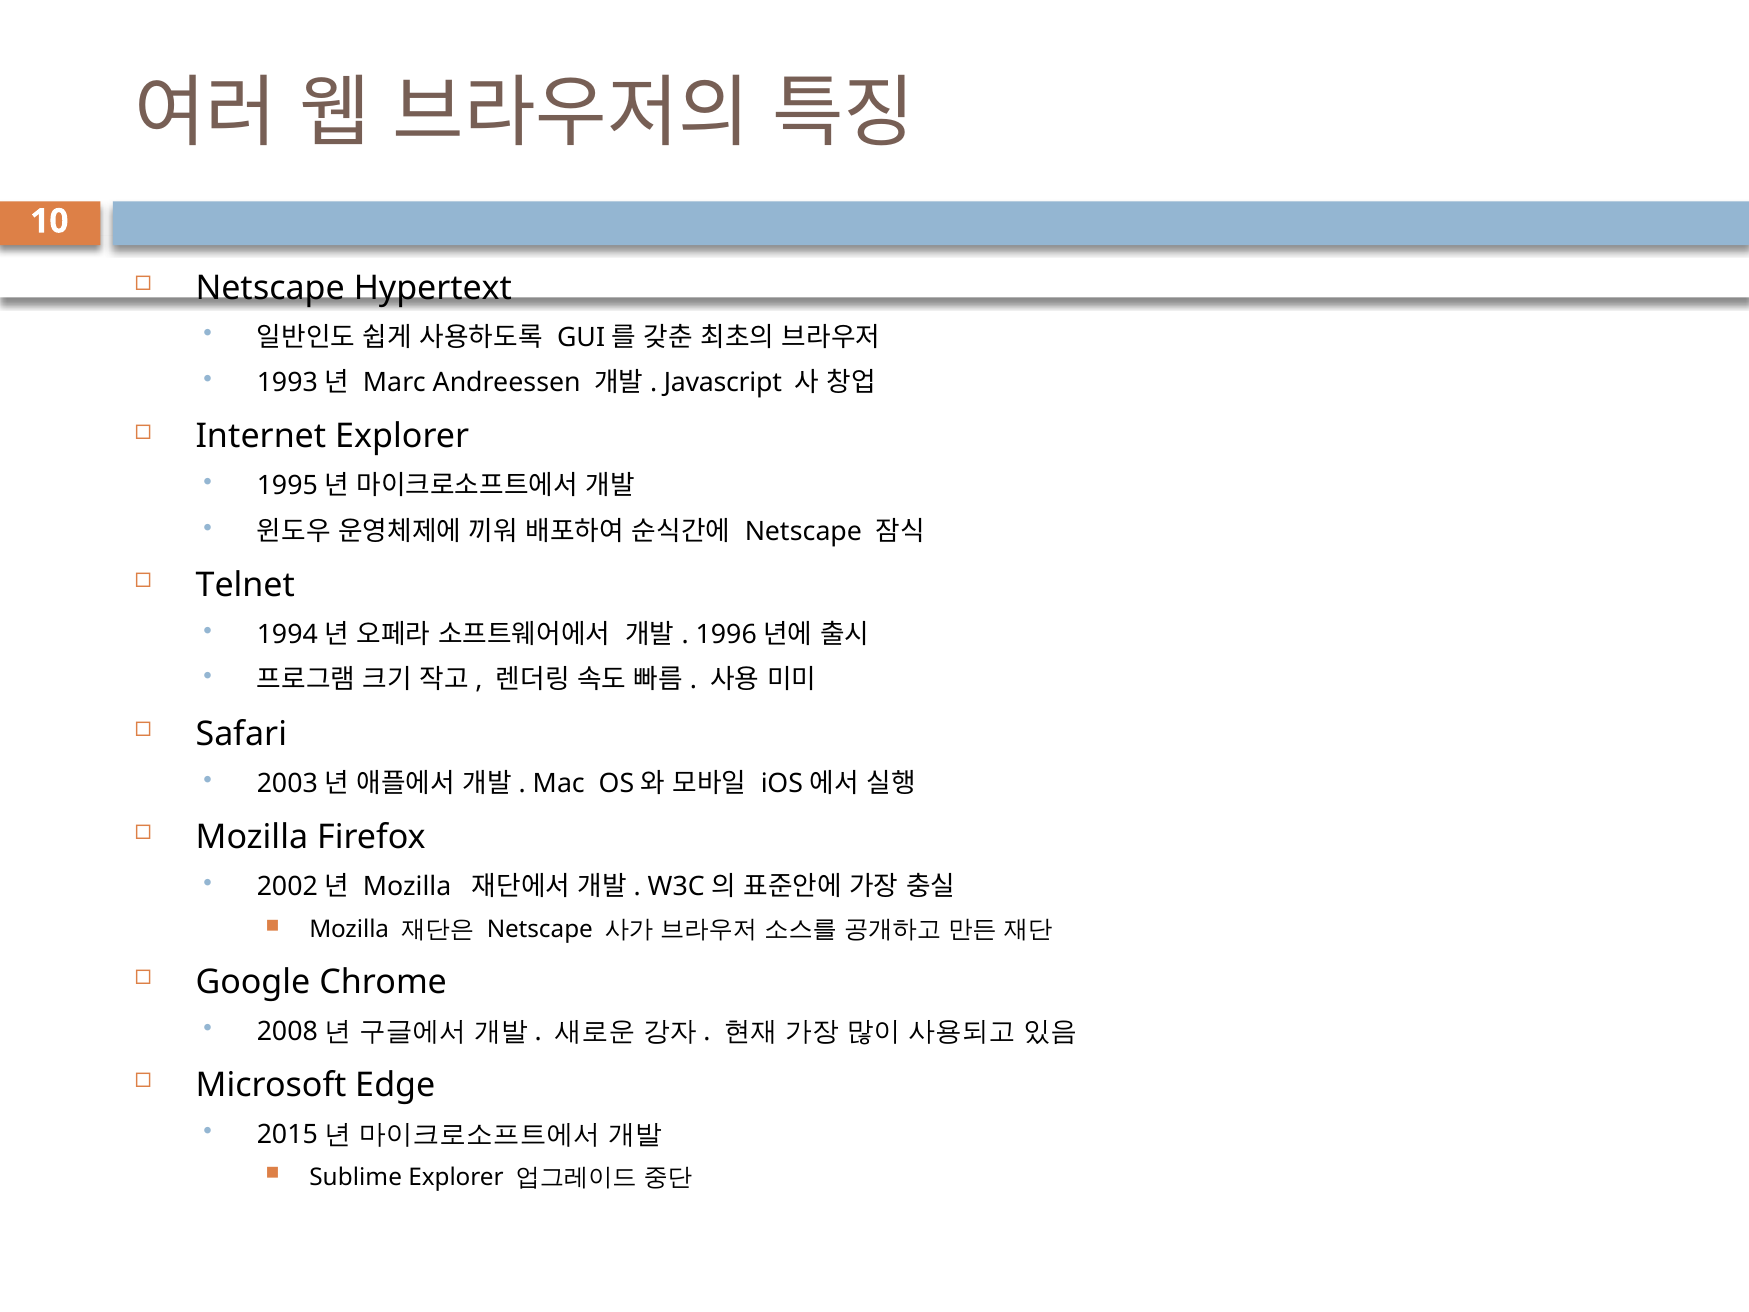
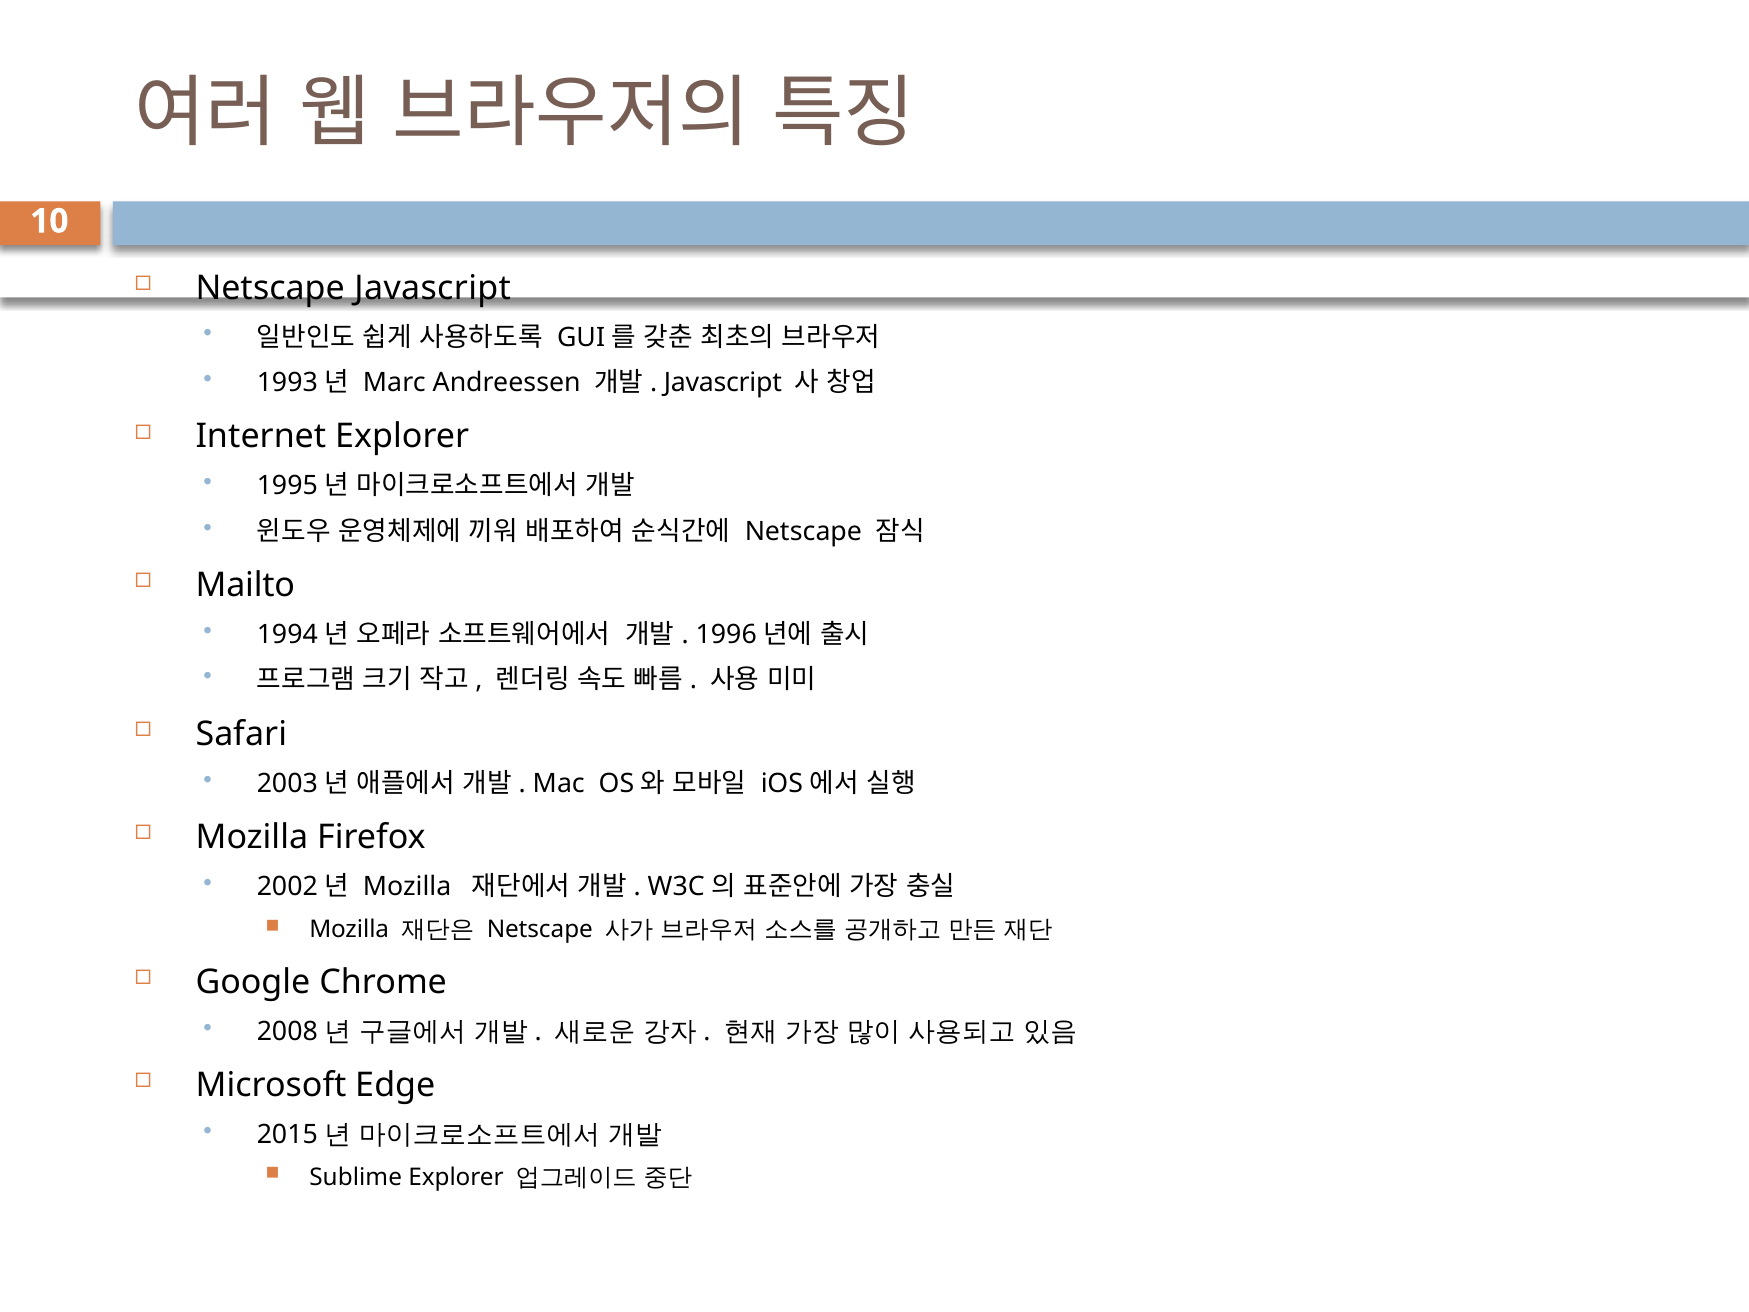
Netscape Hypertext: Hypertext -> Javascript
Telnet: Telnet -> Mailto
